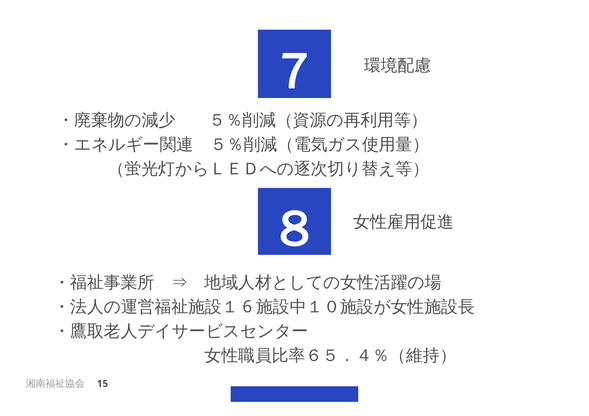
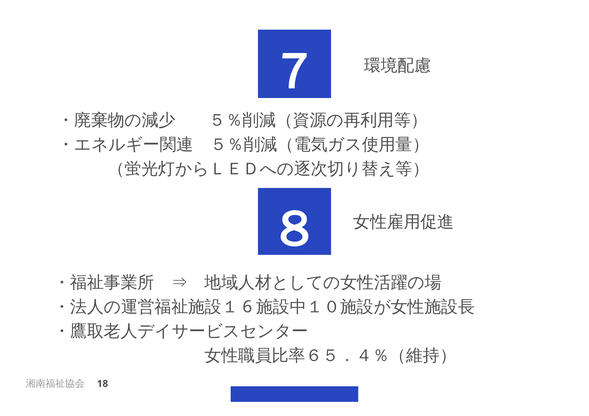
15: 15 -> 18
